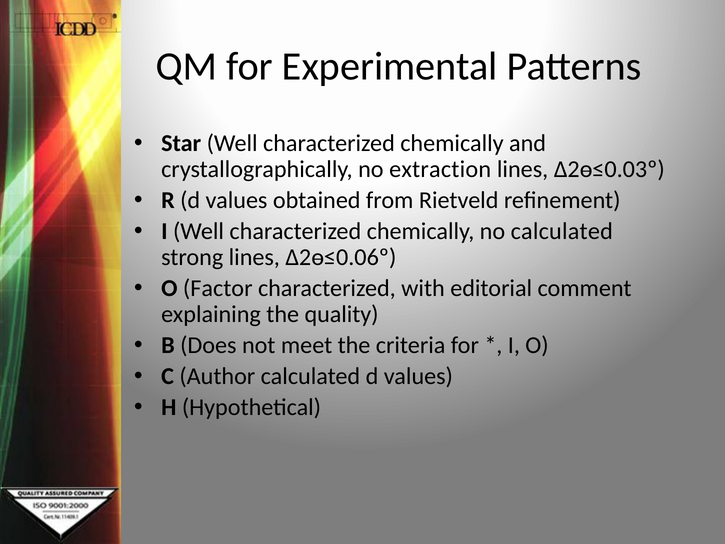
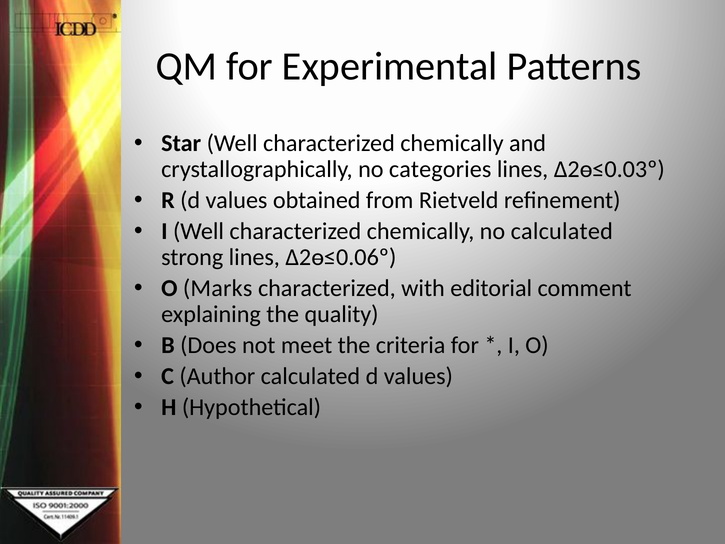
extraction: extraction -> categories
Factor: Factor -> Marks
